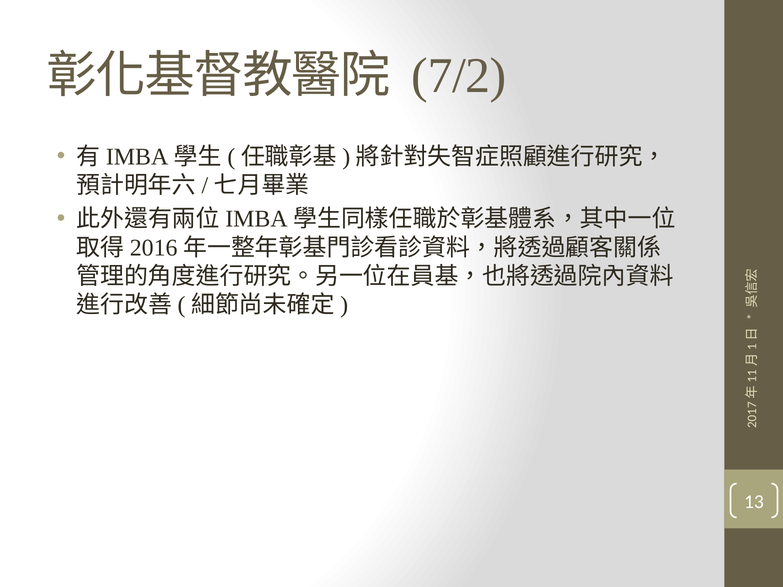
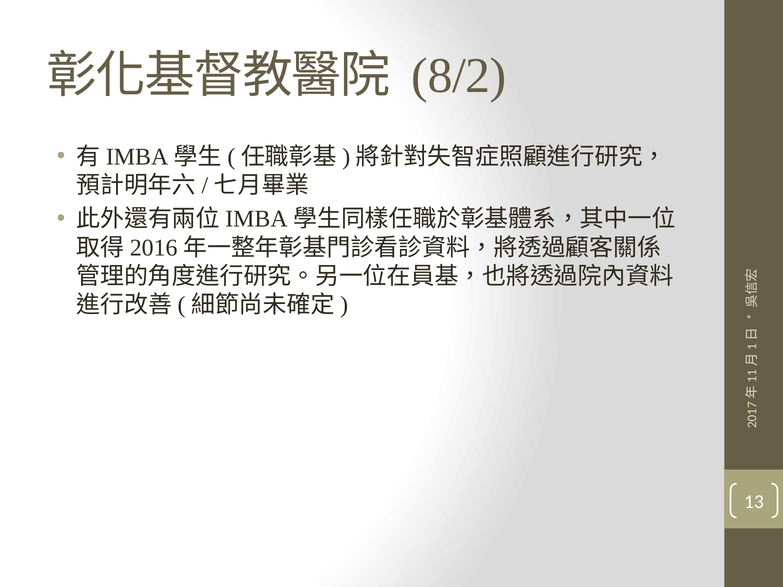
7/2: 7/2 -> 8/2
